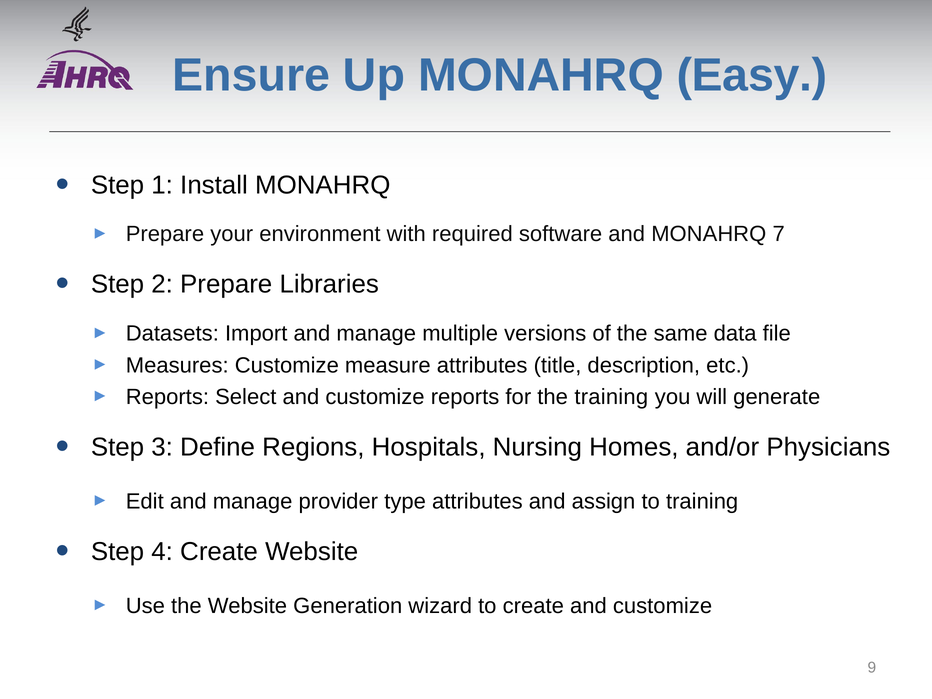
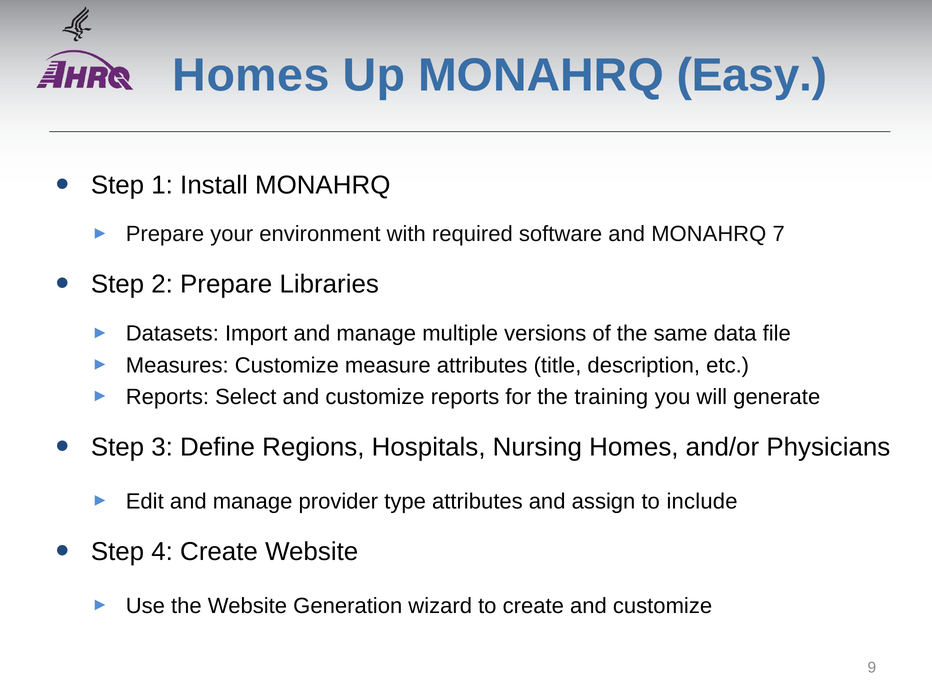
Ensure at (251, 75): Ensure -> Homes
to training: training -> include
